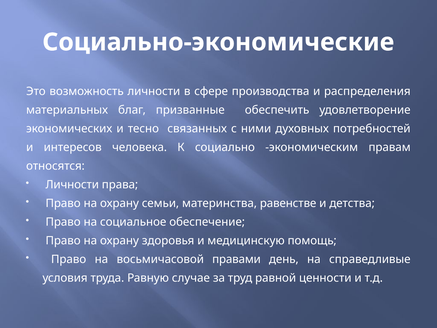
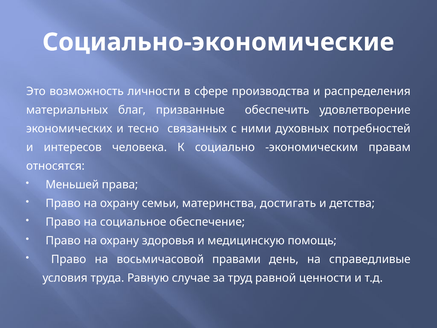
Личности at (72, 185): Личности -> Меньшей
равенстве: равенстве -> достигать
